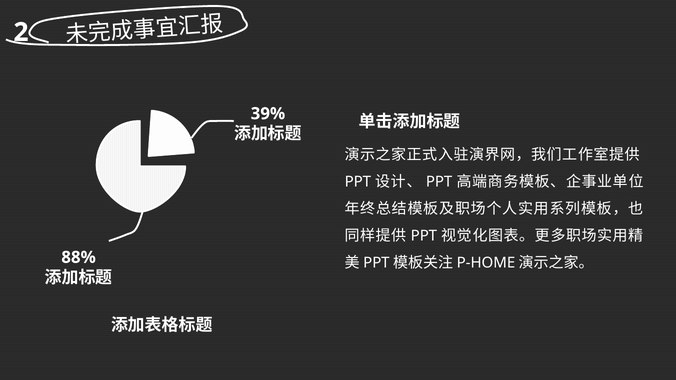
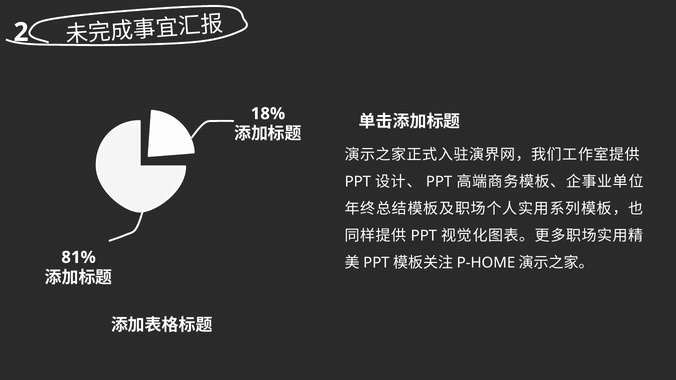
39%: 39% -> 18%
88%: 88% -> 81%
